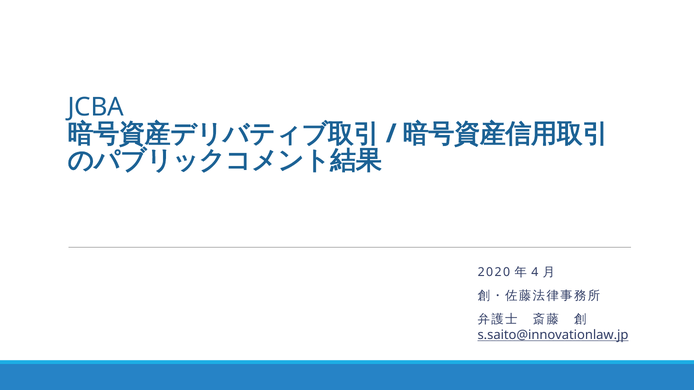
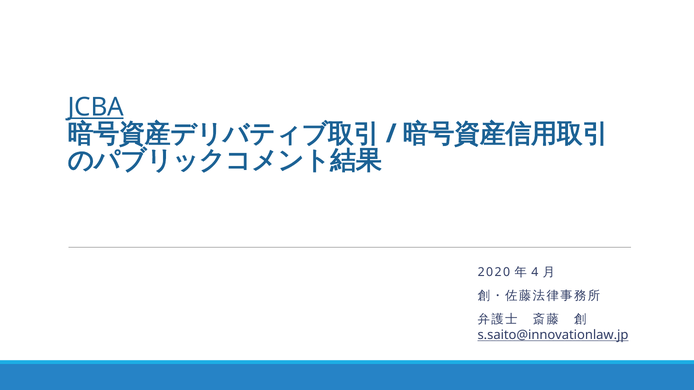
JCBA underline: none -> present
